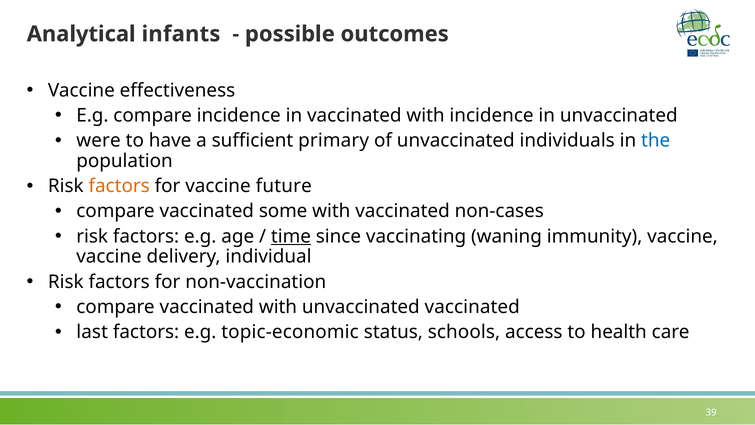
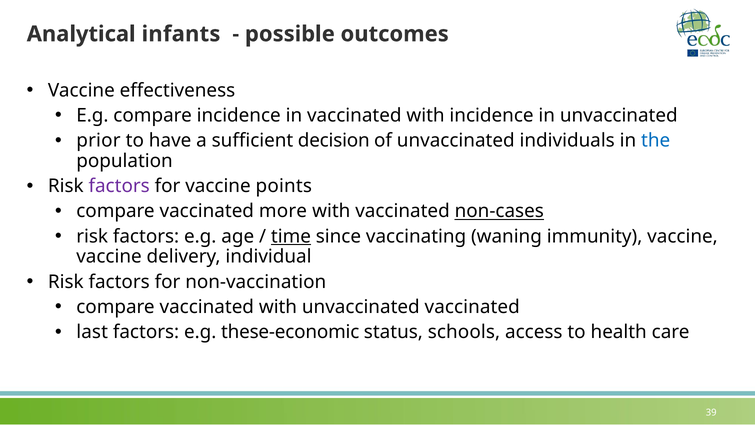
were: were -> prior
primary: primary -> decision
factors at (119, 186) colour: orange -> purple
future: future -> points
some: some -> more
non-cases underline: none -> present
topic-economic: topic-economic -> these-economic
